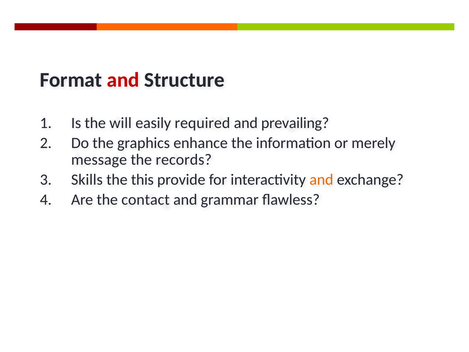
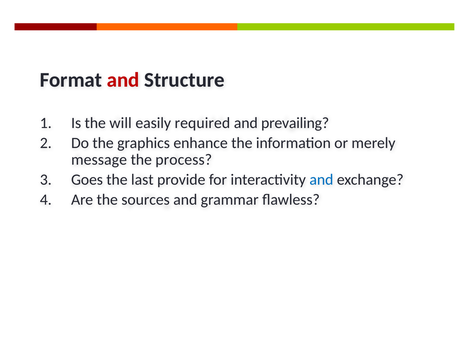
records: records -> process
Skills: Skills -> Goes
this: this -> last
and at (321, 180) colour: orange -> blue
contact: contact -> sources
